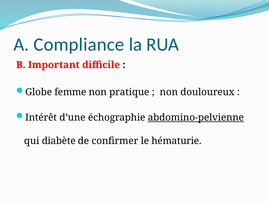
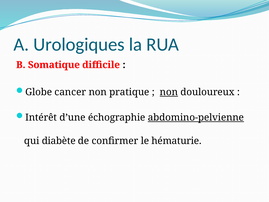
Compliance: Compliance -> Urologiques
Important: Important -> Somatique
femme: femme -> cancer
non at (169, 92) underline: none -> present
